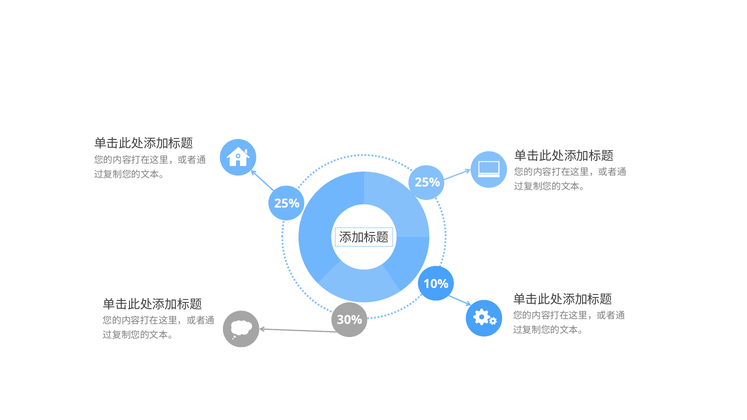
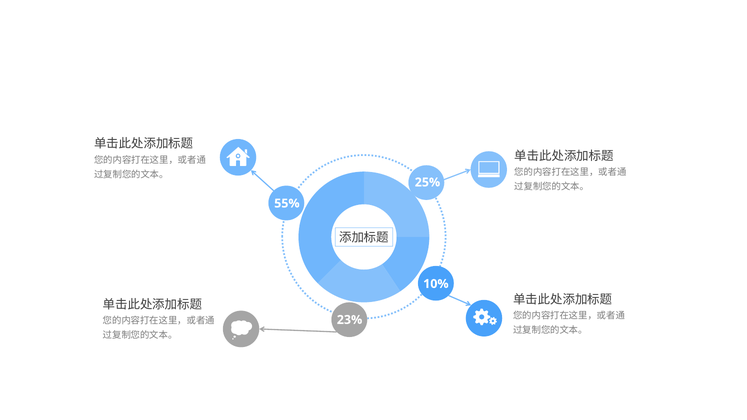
25% at (287, 204): 25% -> 55%
30%: 30% -> 23%
